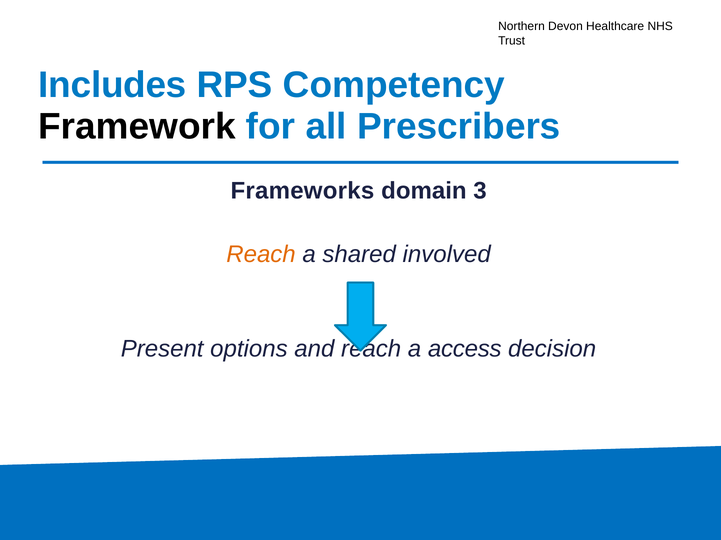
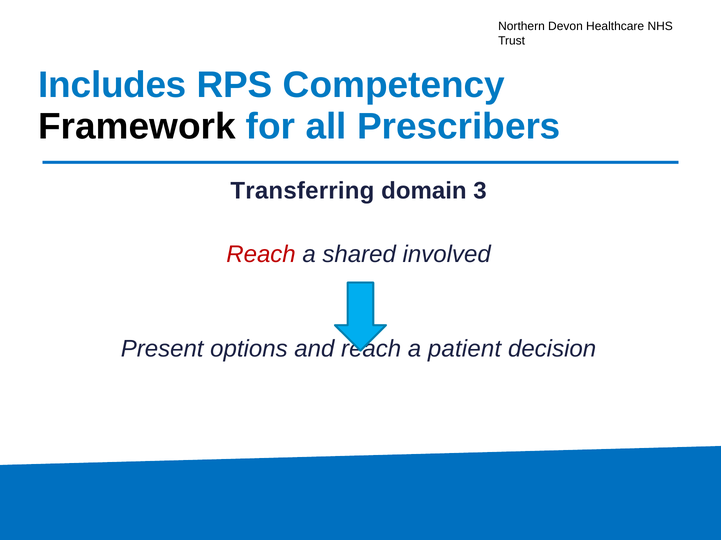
Frameworks: Frameworks -> Transferring
Reach at (261, 254) colour: orange -> red
access: access -> patient
